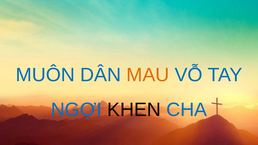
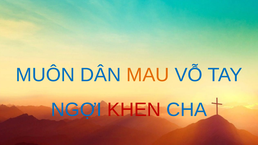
KHEN colour: black -> red
